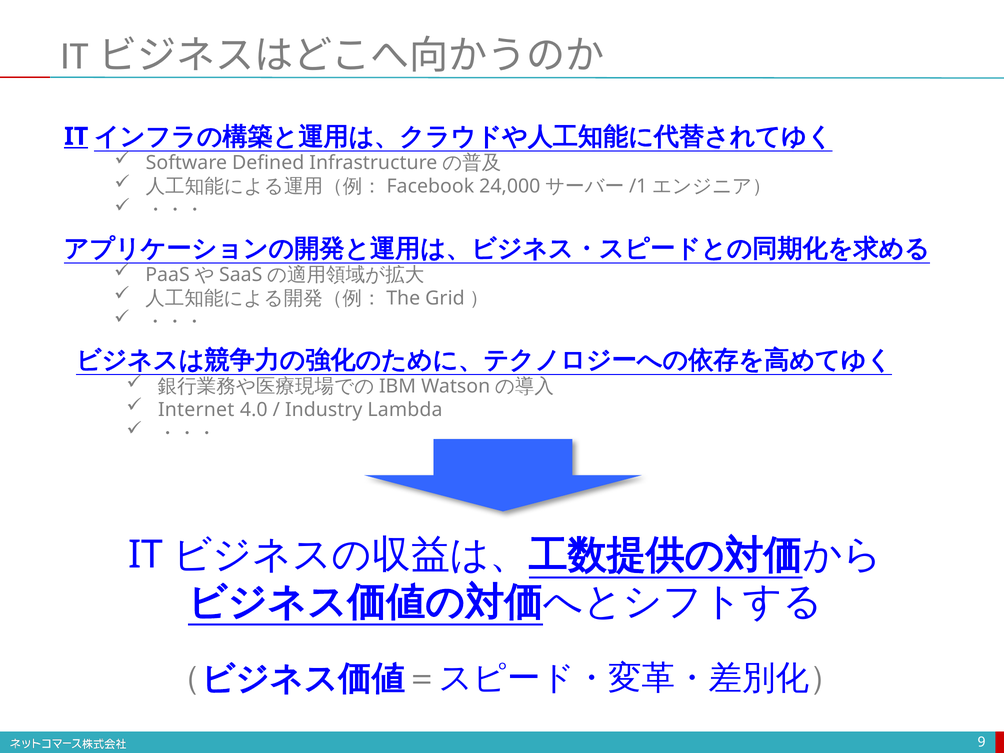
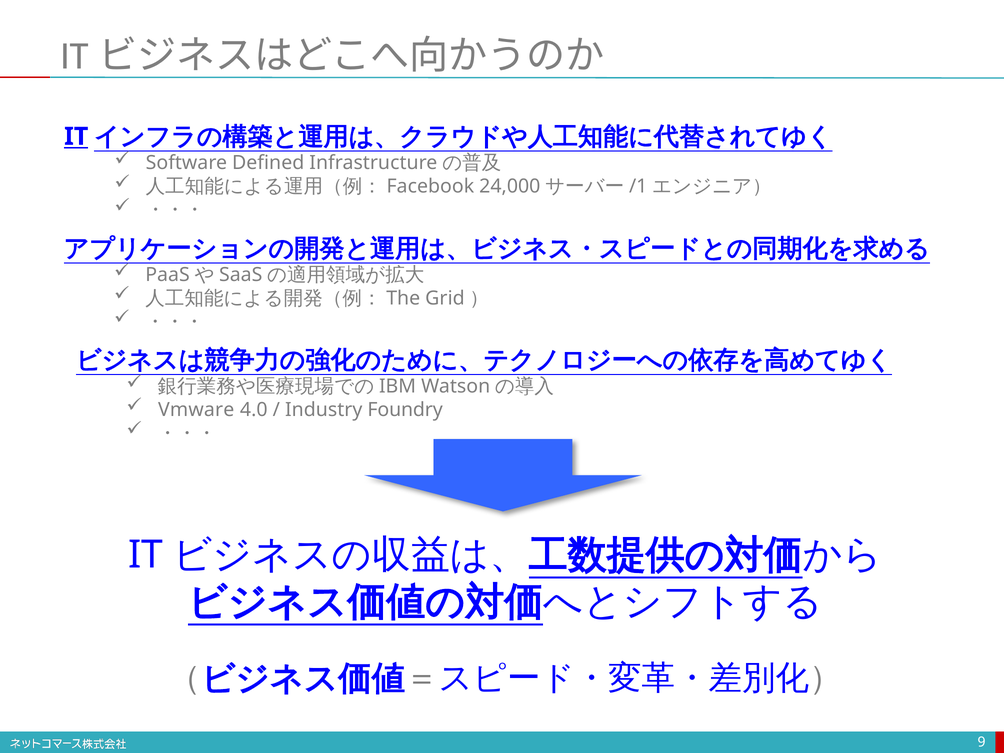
Internet: Internet -> Vmware
Lambda: Lambda -> Foundry
